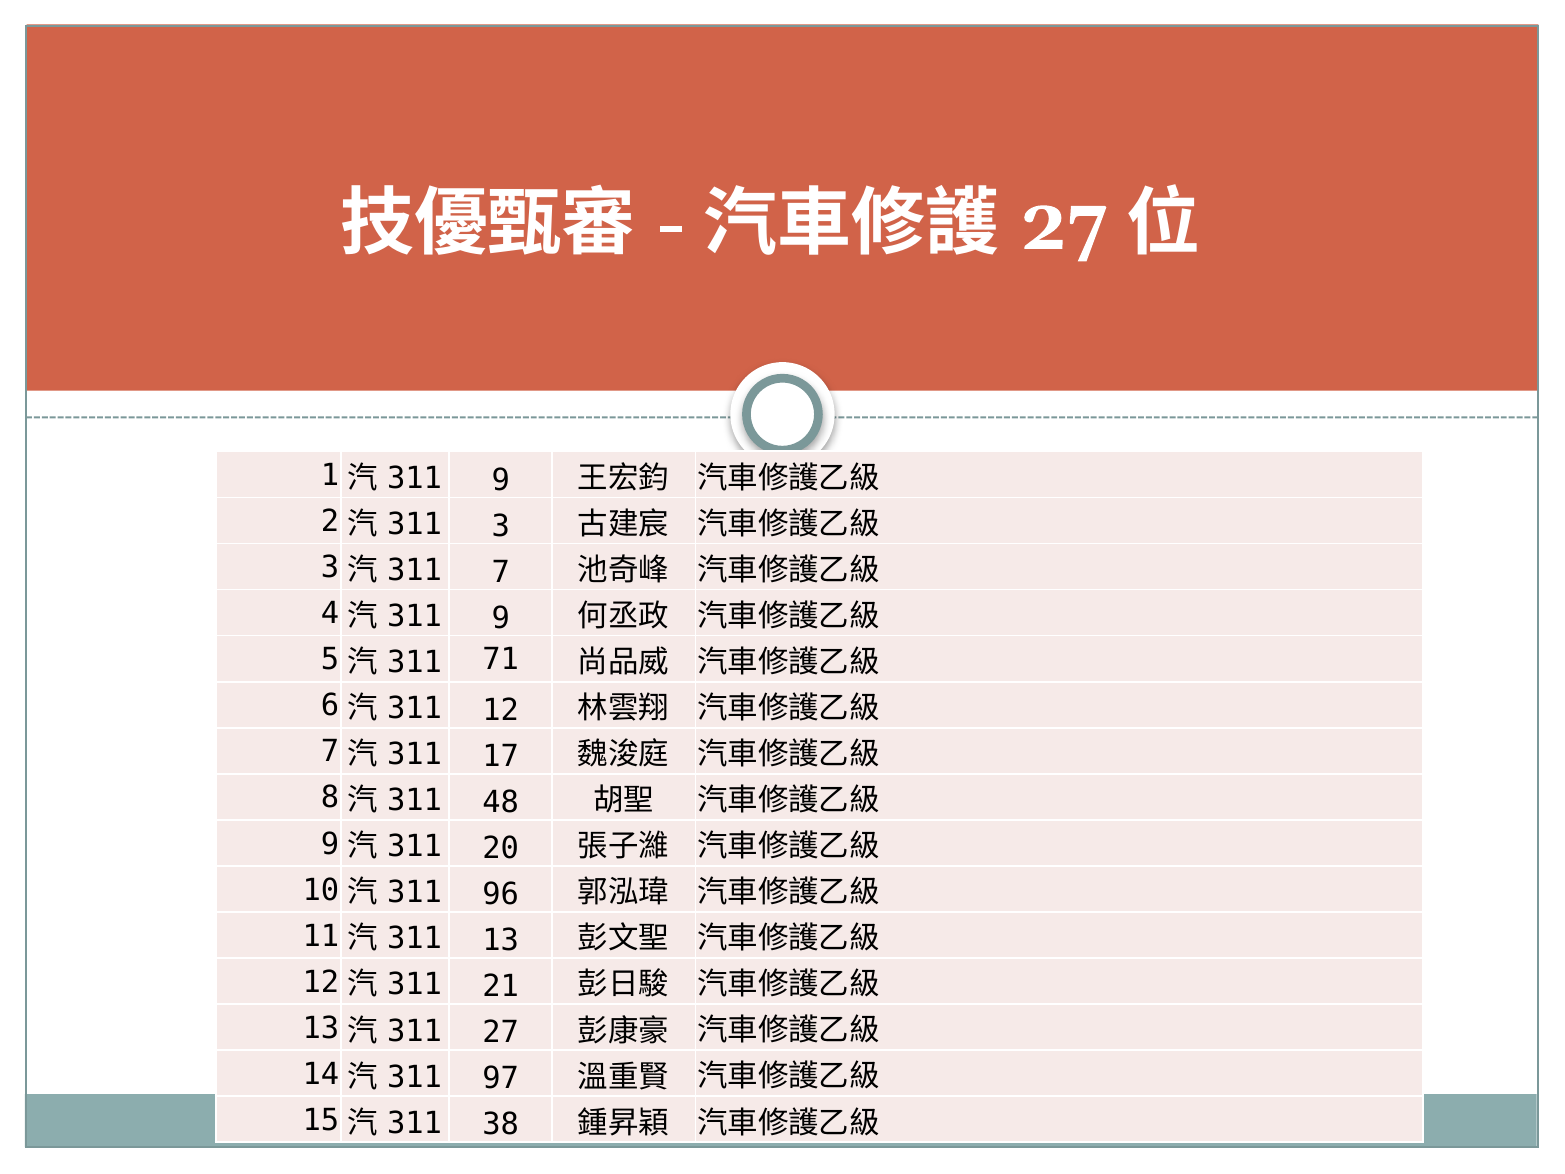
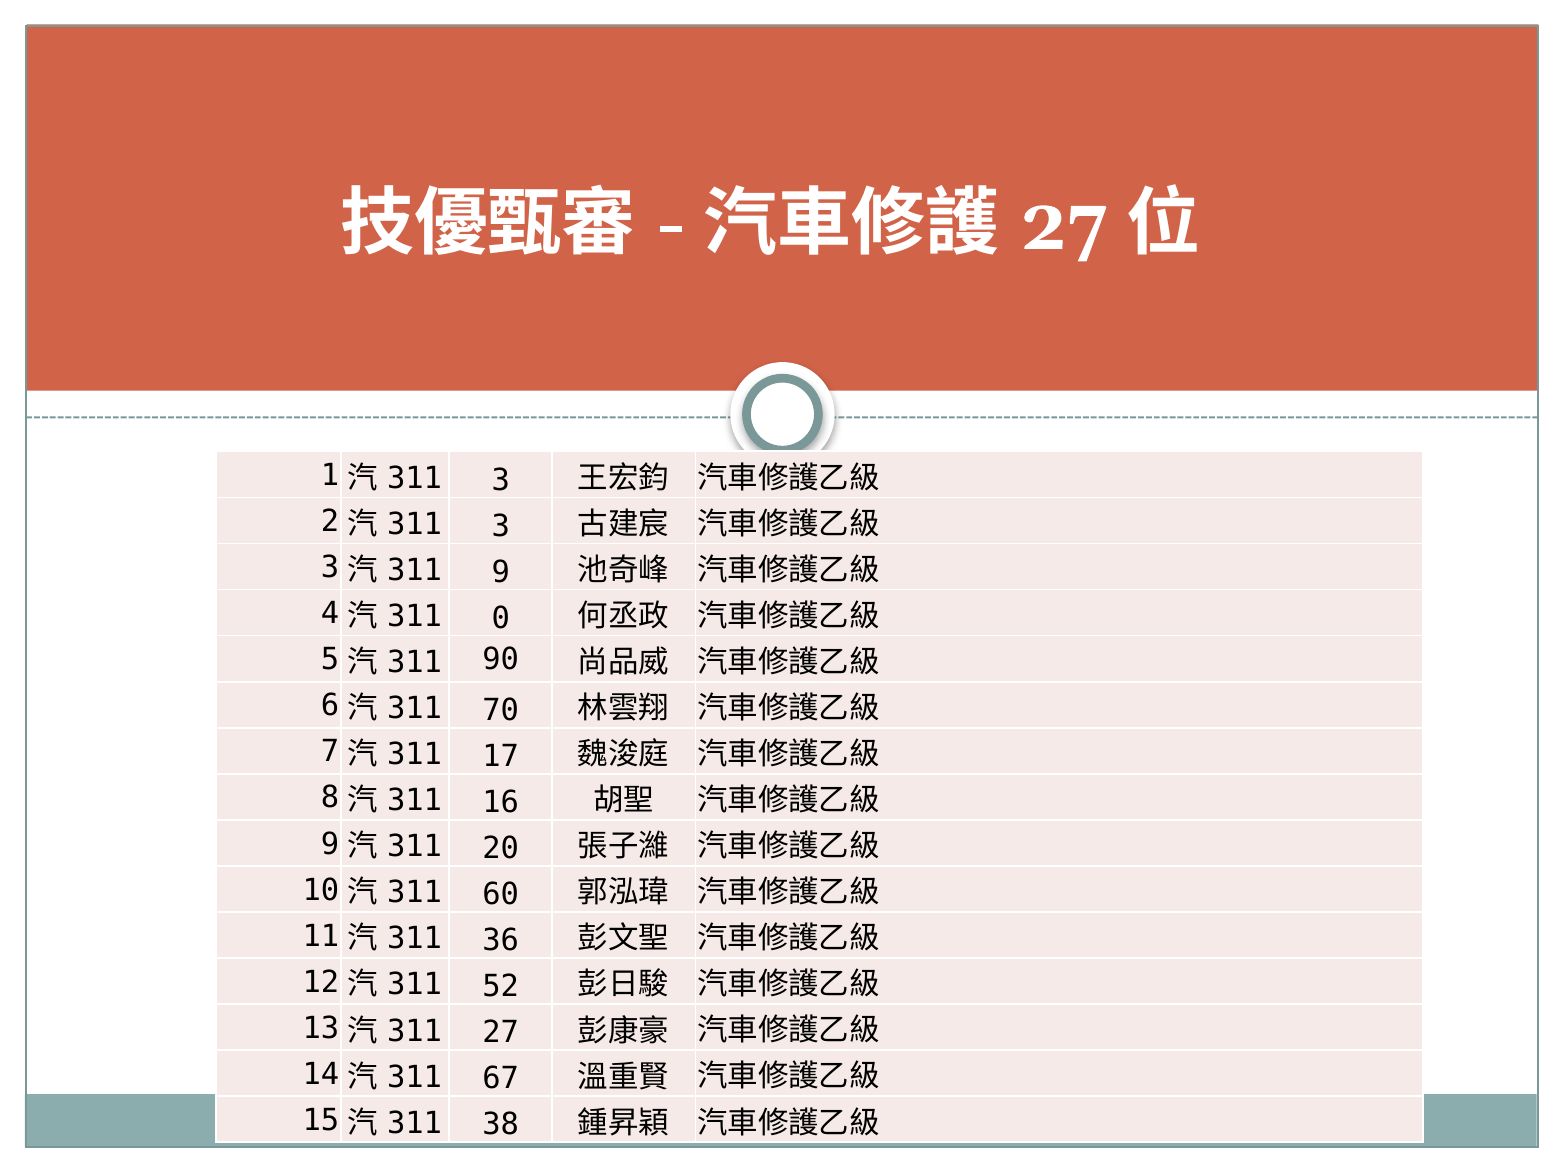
9 at (501, 480): 9 -> 3
7 at (501, 572): 7 -> 9
9 at (501, 618): 9 -> 0
71: 71 -> 90
12 at (501, 710): 12 -> 70
48: 48 -> 16
96: 96 -> 60
13 at (501, 940): 13 -> 36
21: 21 -> 52
97: 97 -> 67
